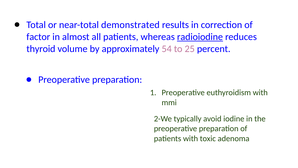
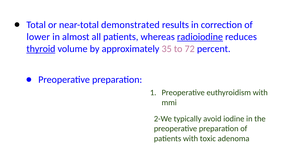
factor: factor -> lower
thyroid underline: none -> present
54: 54 -> 35
25: 25 -> 72
